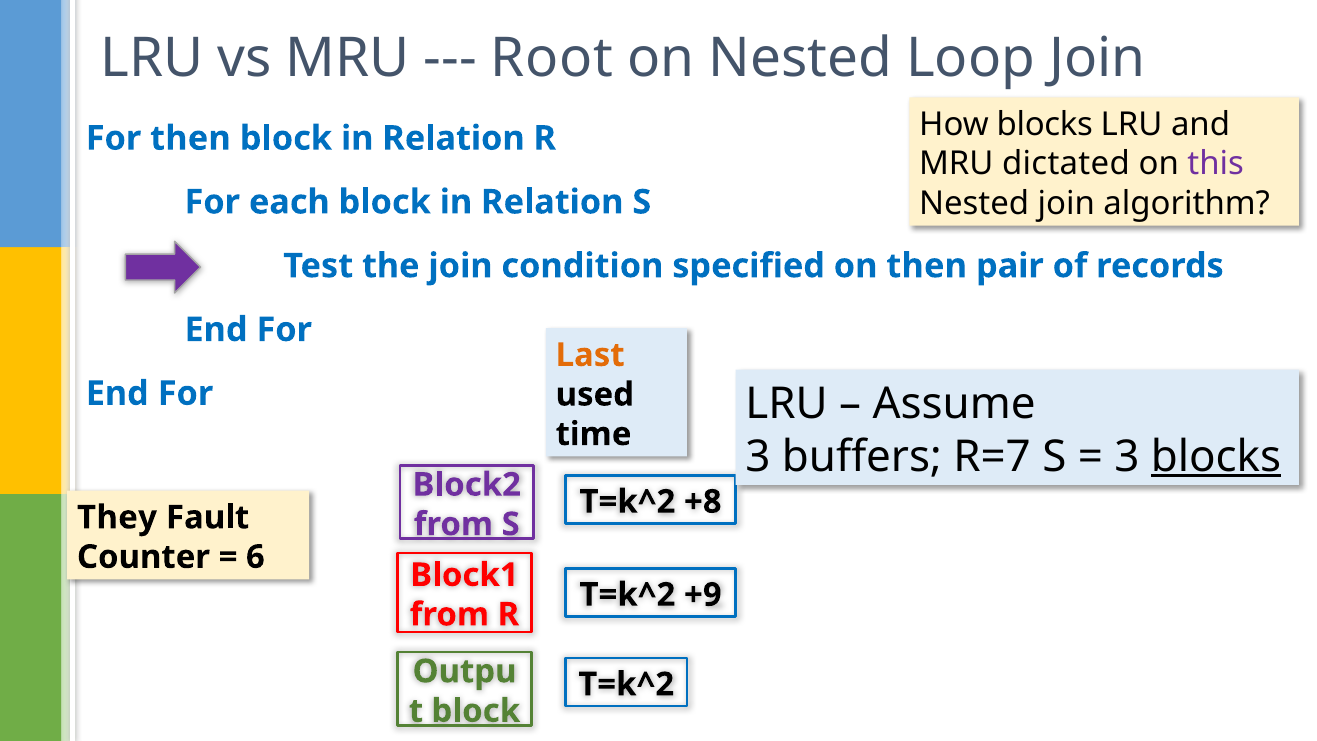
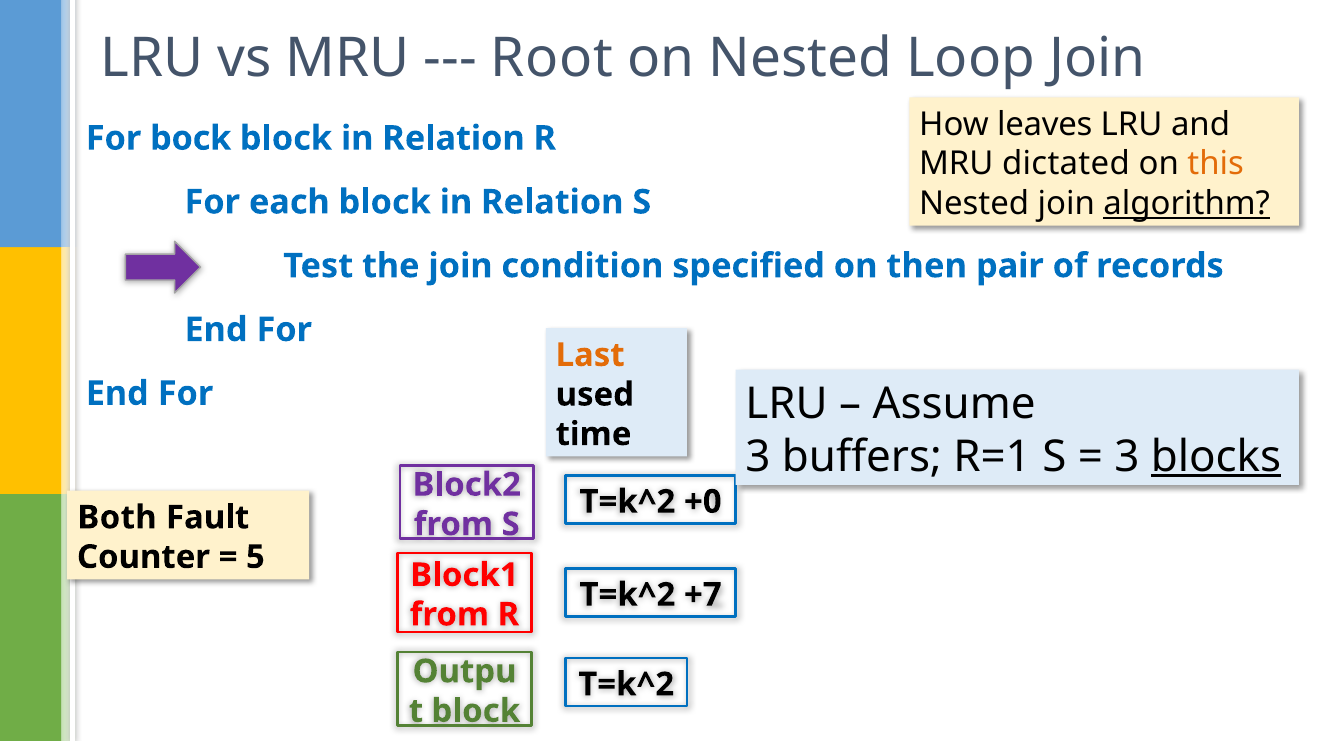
How blocks: blocks -> leaves
For then: then -> bock
this colour: purple -> orange
algorithm underline: none -> present
R=7: R=7 -> R=1
+8: +8 -> +0
They: They -> Both
6: 6 -> 5
+9: +9 -> +7
